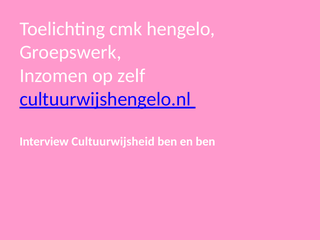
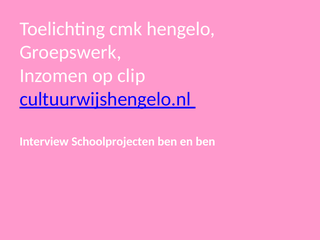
zelf: zelf -> clip
Cultuurwijsheid: Cultuurwijsheid -> Schoolprojecten
